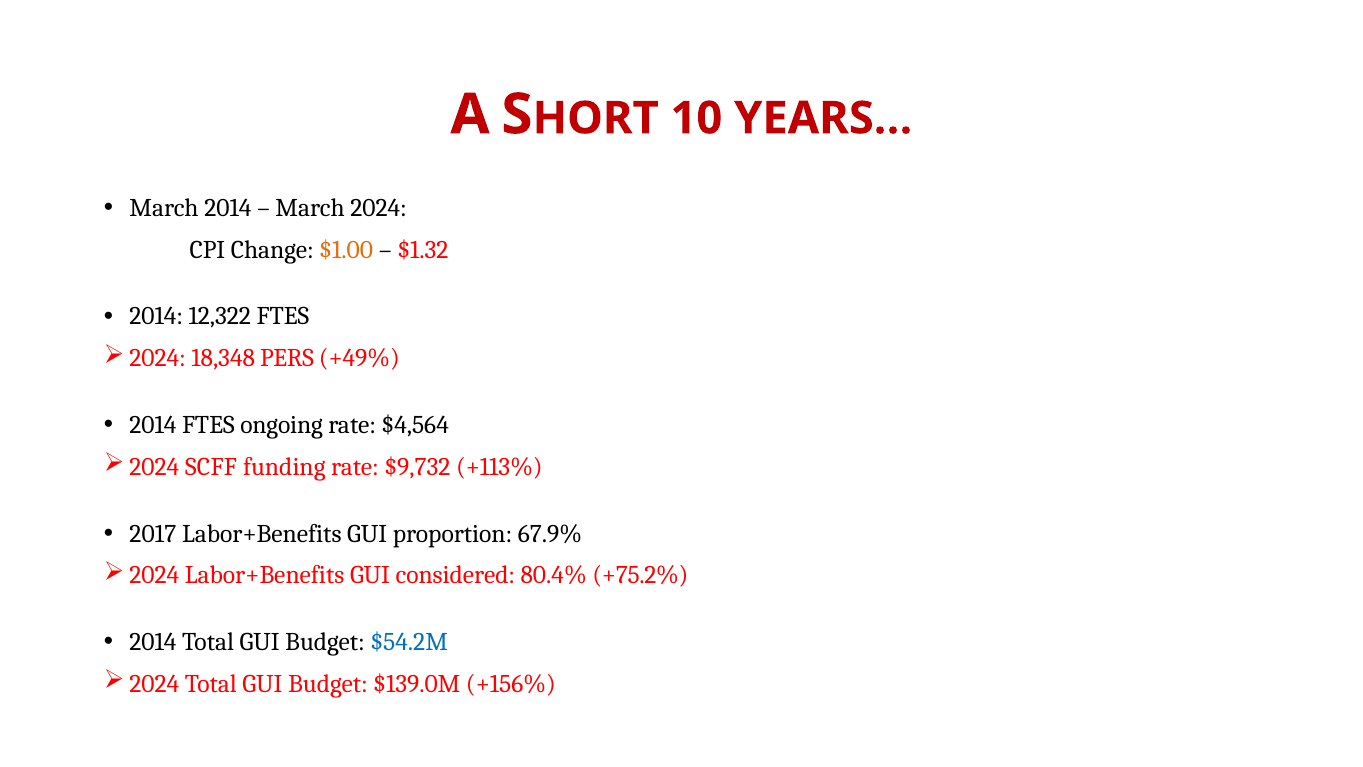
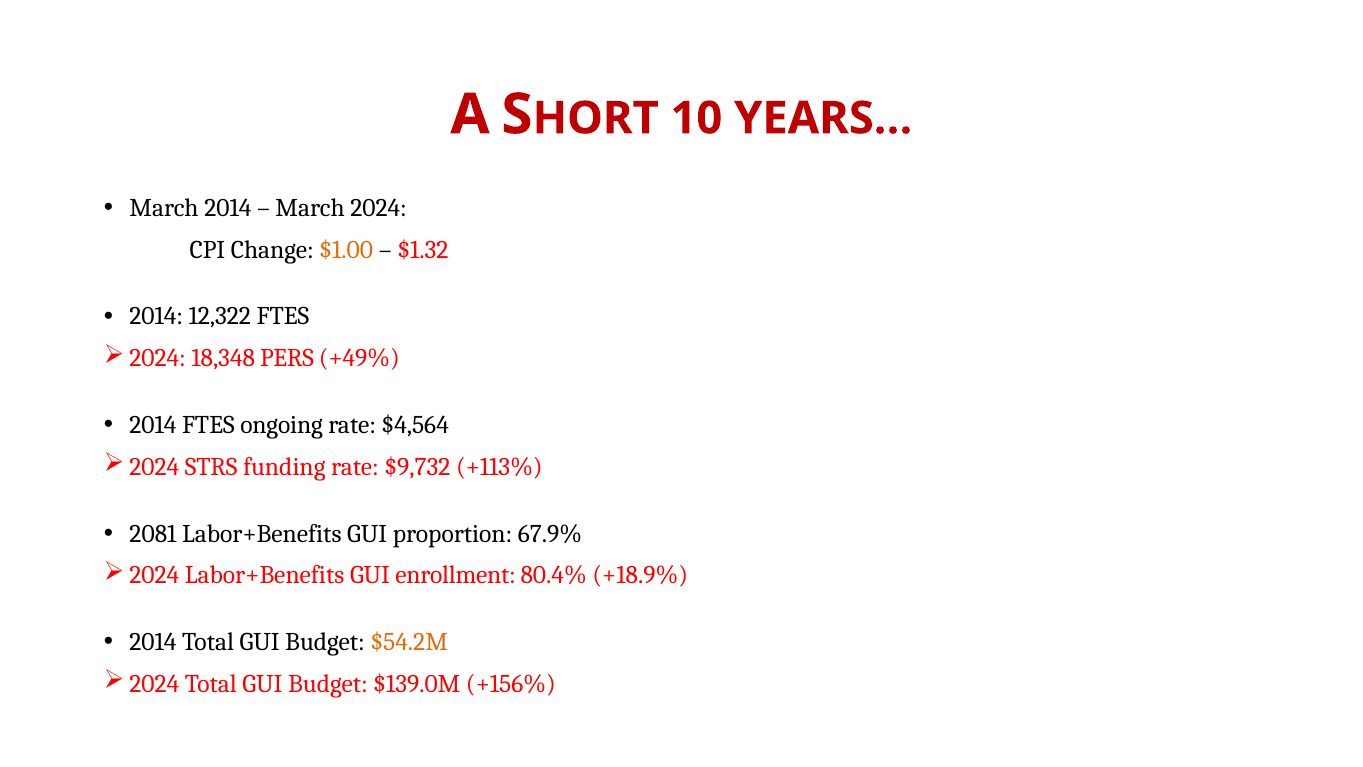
SCFF: SCFF -> STRS
2017: 2017 -> 2081
considered: considered -> enrollment
+75.2%: +75.2% -> +18.9%
$54.2M colour: blue -> orange
